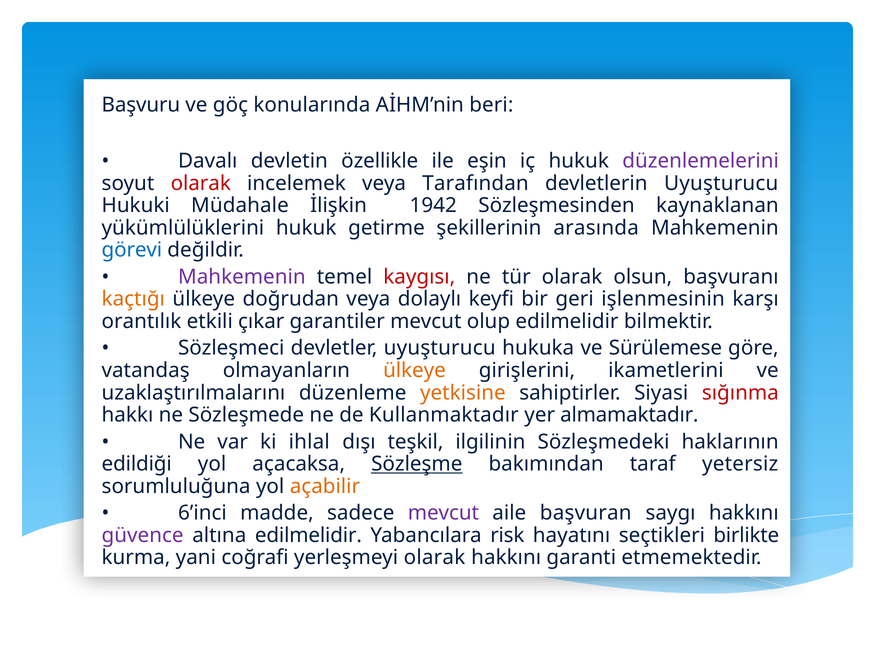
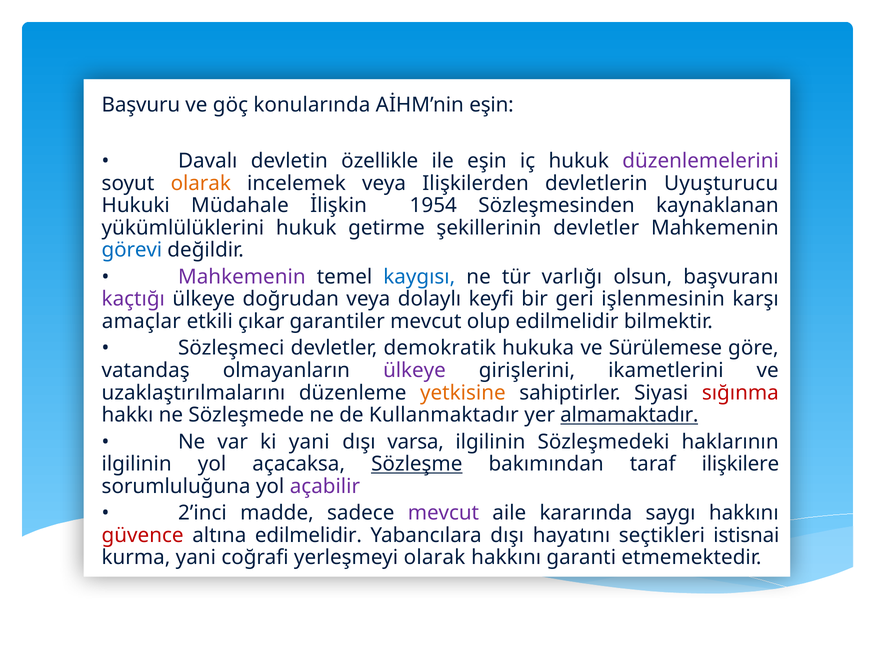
AİHM’nin beri: beri -> eşin
olarak at (201, 183) colour: red -> orange
Tarafından: Tarafından -> Ilişkilerden
1942: 1942 -> 1954
şekillerinin arasında: arasında -> devletler
kaygısı colour: red -> blue
tür olarak: olarak -> varlığı
kaçtığı colour: orange -> purple
orantılık: orantılık -> amaçlar
devletler uyuşturucu: uyuşturucu -> demokratik
ülkeye at (414, 370) colour: orange -> purple
almamaktadır underline: none -> present
ki ihlal: ihlal -> yani
teşkil: teşkil -> varsa
edildiği at (137, 464): edildiği -> ilgilinin
yetersiz: yetersiz -> ilişkilere
açabilir colour: orange -> purple
6’inci: 6’inci -> 2’inci
başvuran: başvuran -> kararında
güvence colour: purple -> red
Yabancılara risk: risk -> dışı
birlikte: birlikte -> istisnai
